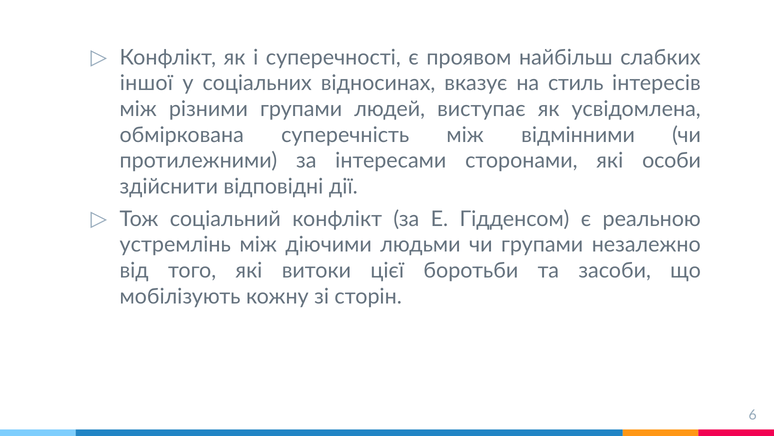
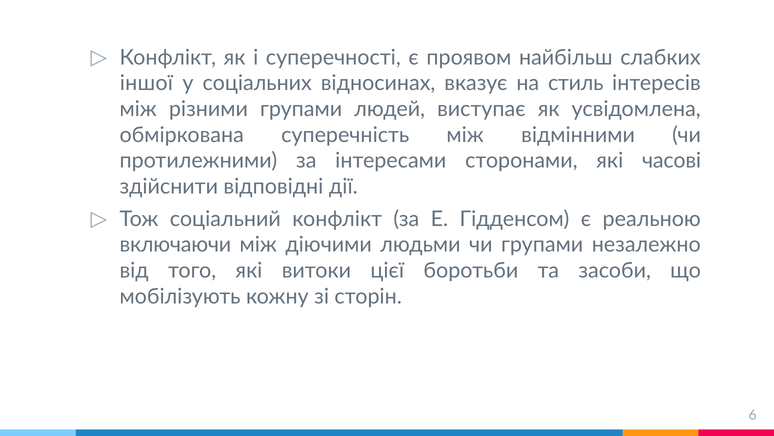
особи: особи -> часові
устремлінь: устремлінь -> включаючи
